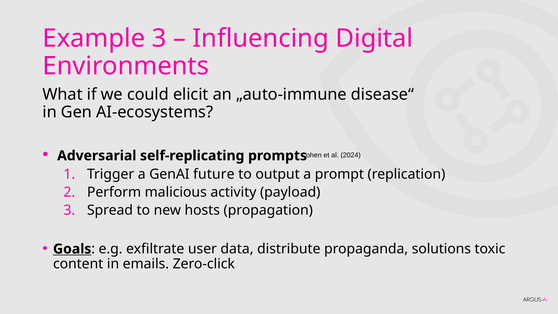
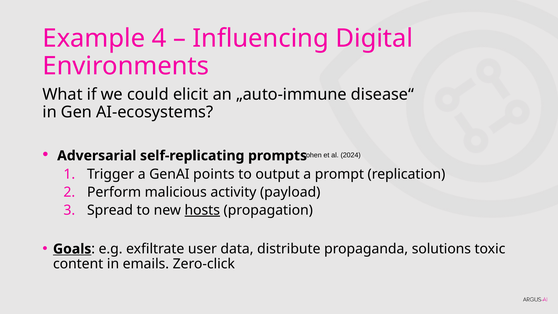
Example 3: 3 -> 4
future: future -> points
hosts underline: none -> present
